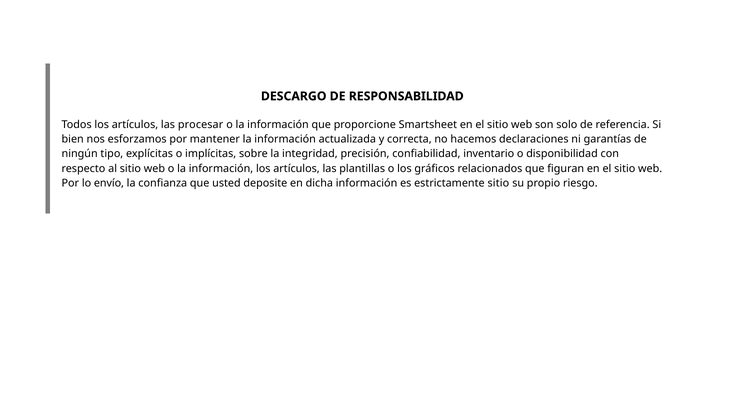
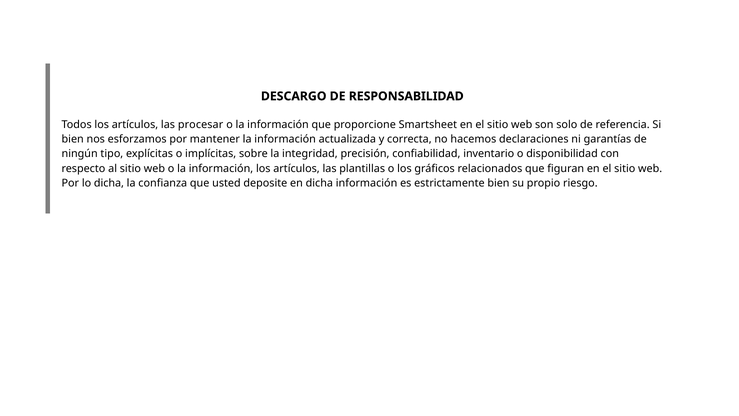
lo envío: envío -> dicha
estrictamente sitio: sitio -> bien
